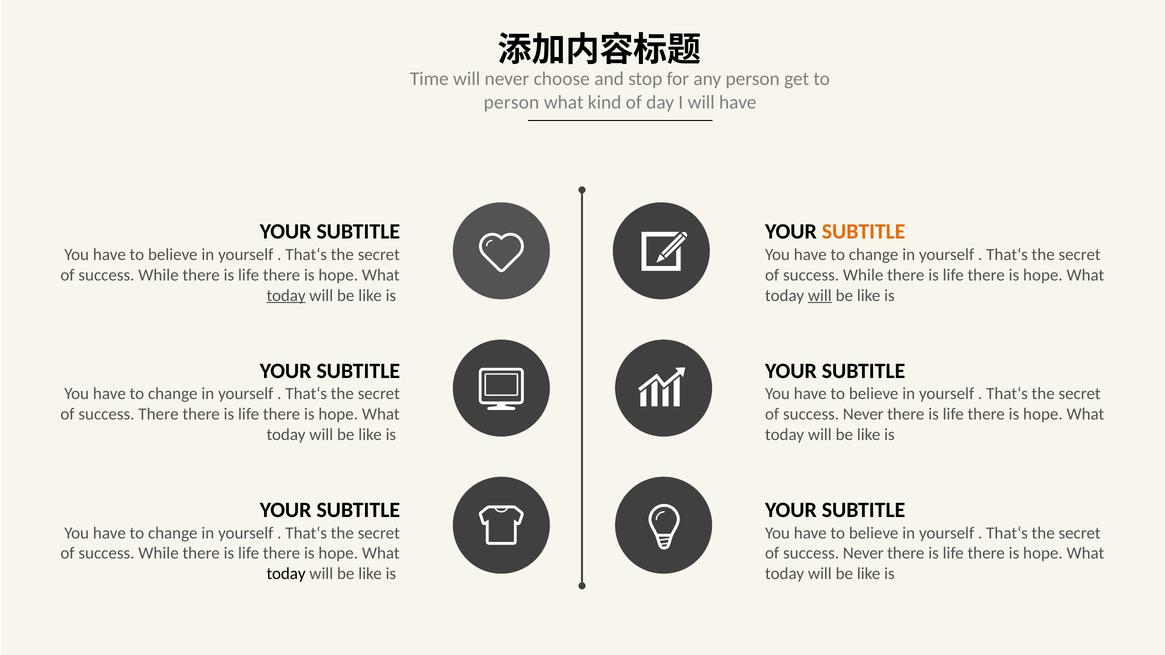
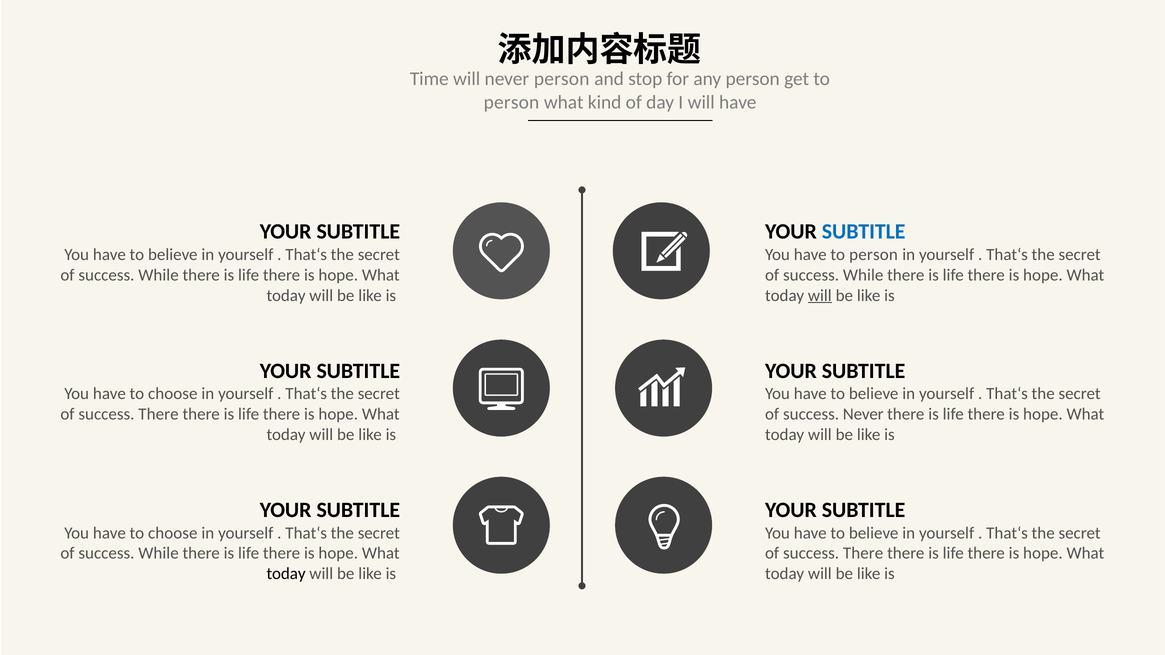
never choose: choose -> person
SUBTITLE at (864, 232) colour: orange -> blue
change at (874, 255): change -> person
today at (286, 296) underline: present -> none
change at (173, 394): change -> choose
change at (173, 533): change -> choose
Never at (863, 554): Never -> There
